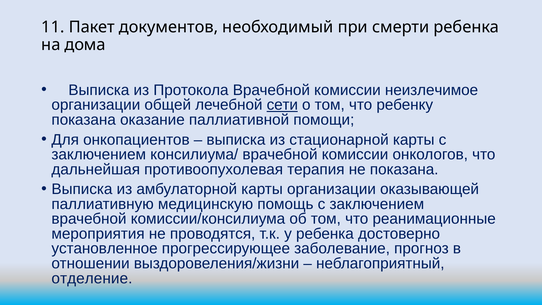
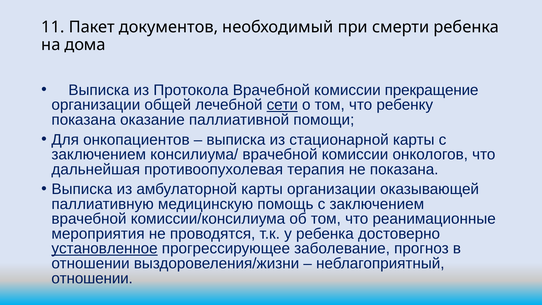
неизлечимое: неизлечимое -> прекращение
установленное underline: none -> present
отделение at (92, 278): отделение -> отношении
